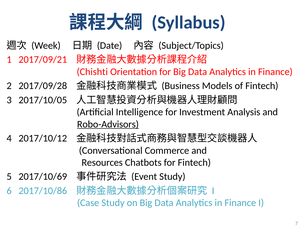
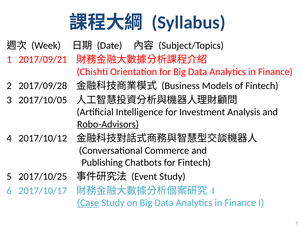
Resources: Resources -> Publishing
2017/10/69: 2017/10/69 -> 2017/10/25
2017/10/86: 2017/10/86 -> 2017/10/17
Case underline: none -> present
